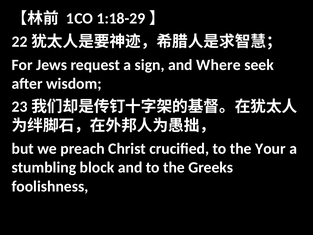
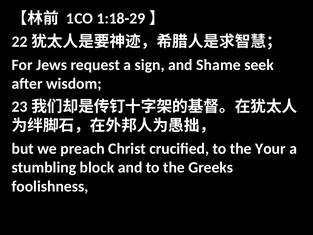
Where: Where -> Shame
